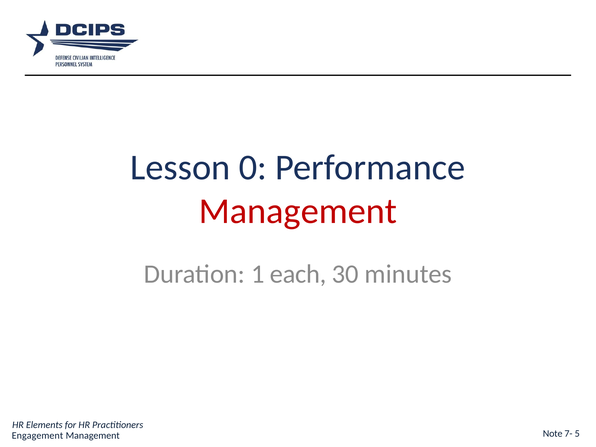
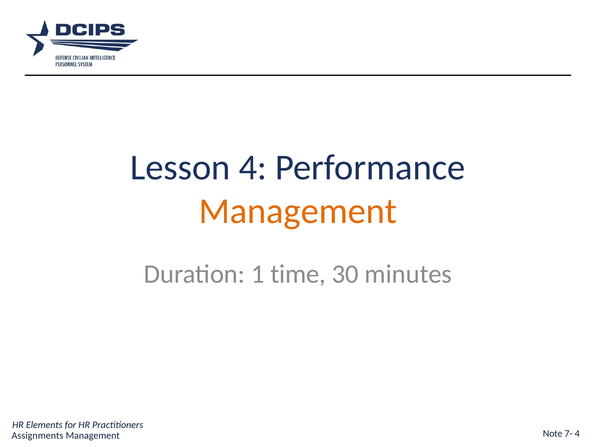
Lesson 0: 0 -> 4
Management at (298, 211) colour: red -> orange
each: each -> time
Engagement: Engagement -> Assignments
7- 5: 5 -> 4
